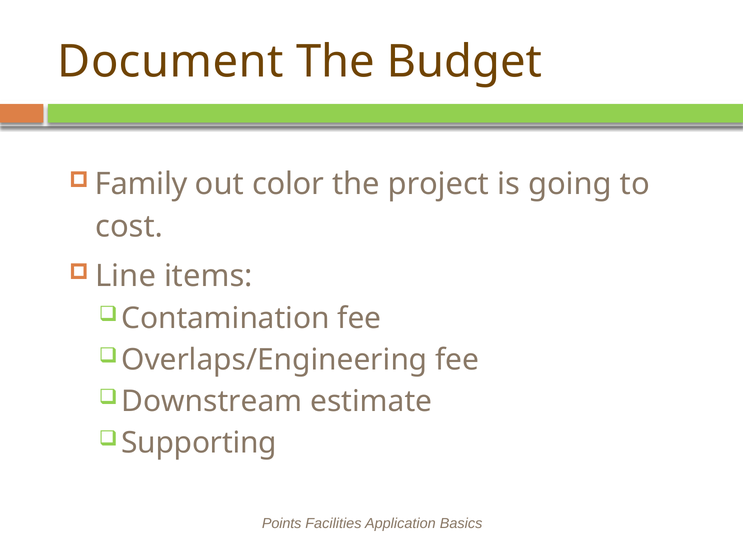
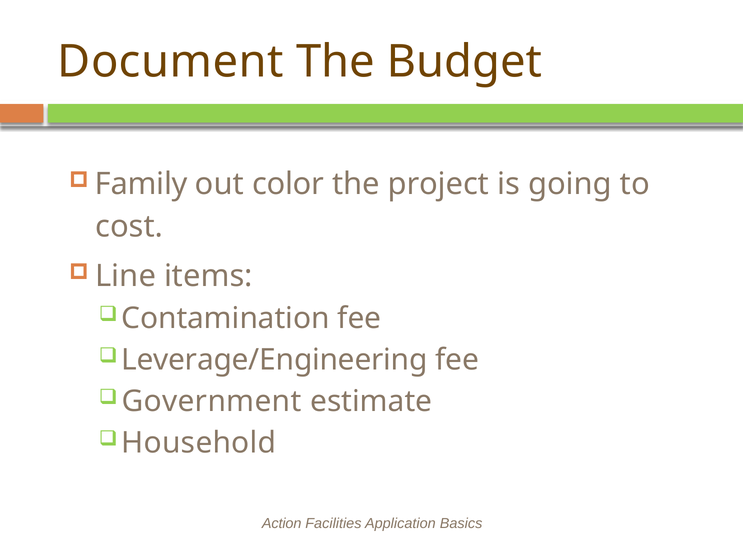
Overlaps/Engineering: Overlaps/Engineering -> Leverage/Engineering
Downstream: Downstream -> Government
Supporting: Supporting -> Household
Points: Points -> Action
